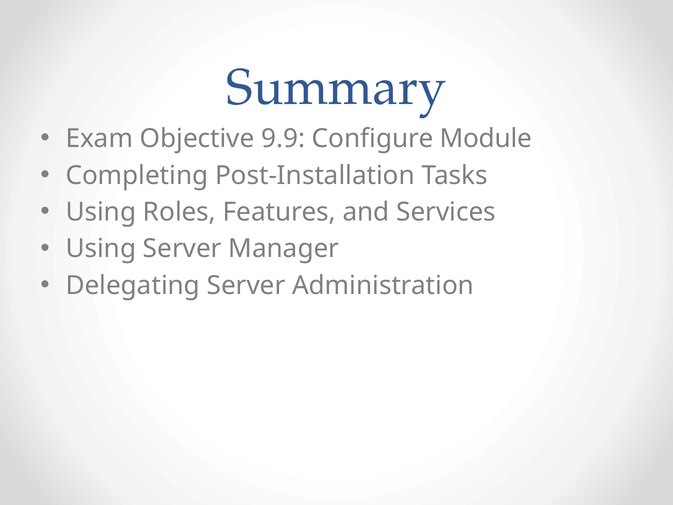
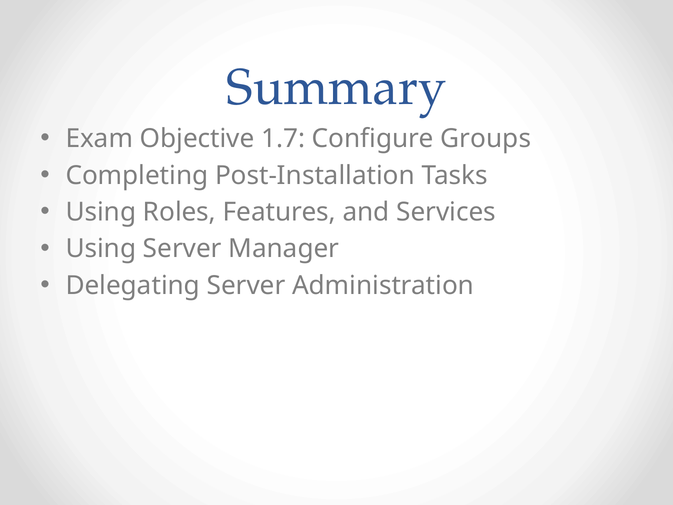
9.9: 9.9 -> 1.7
Module: Module -> Groups
